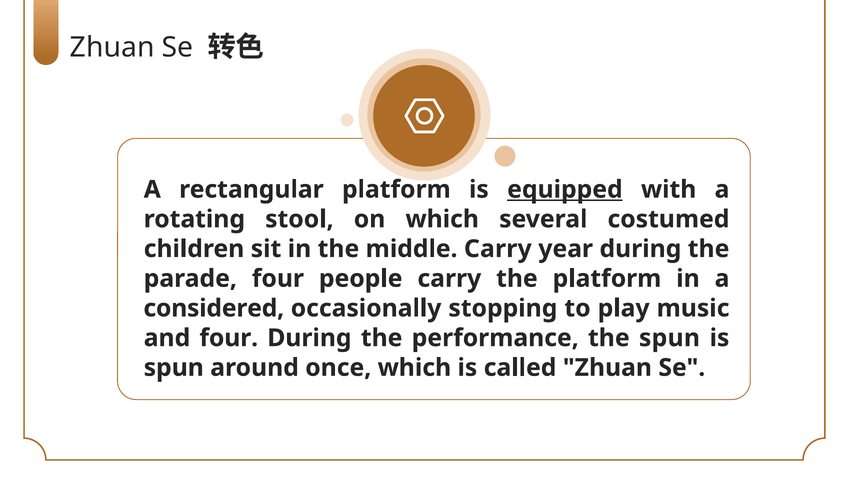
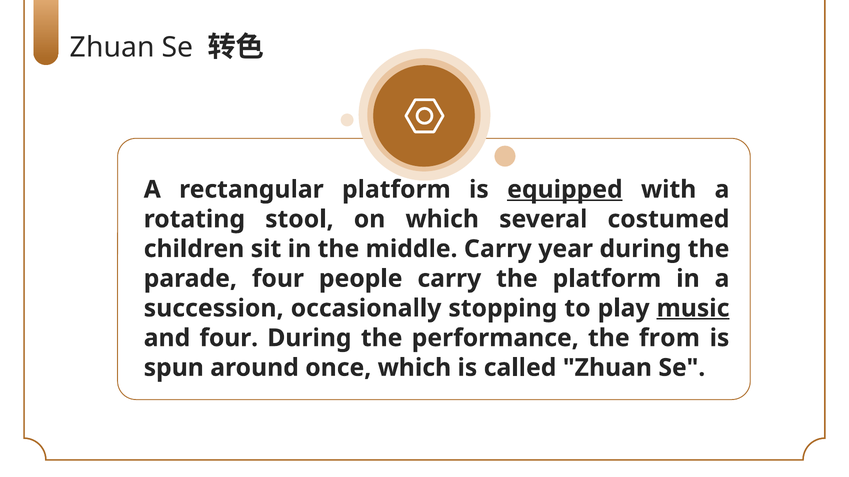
considered: considered -> succession
music underline: none -> present
the spun: spun -> from
